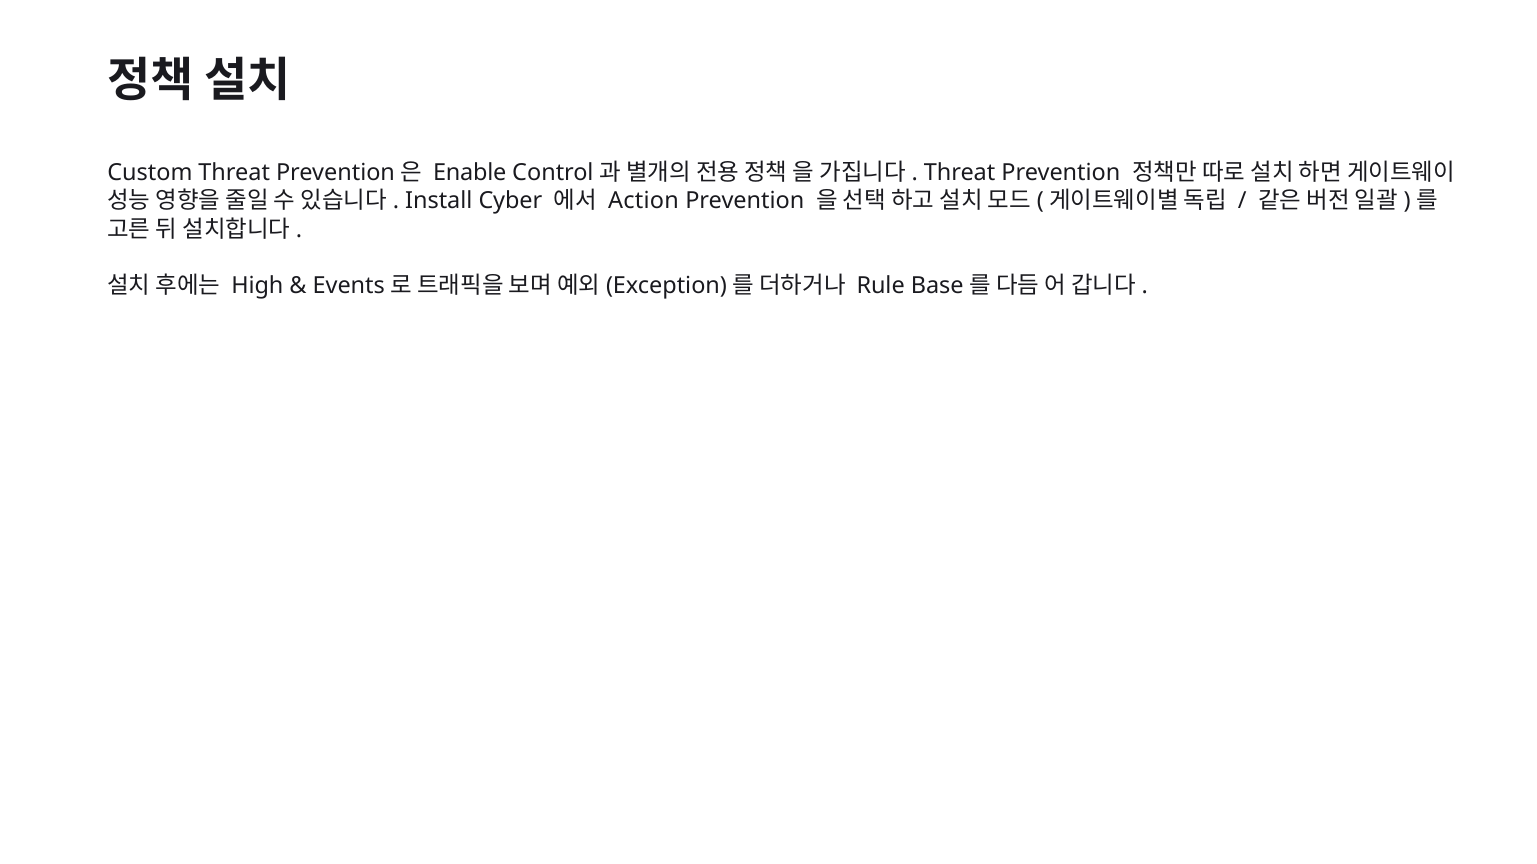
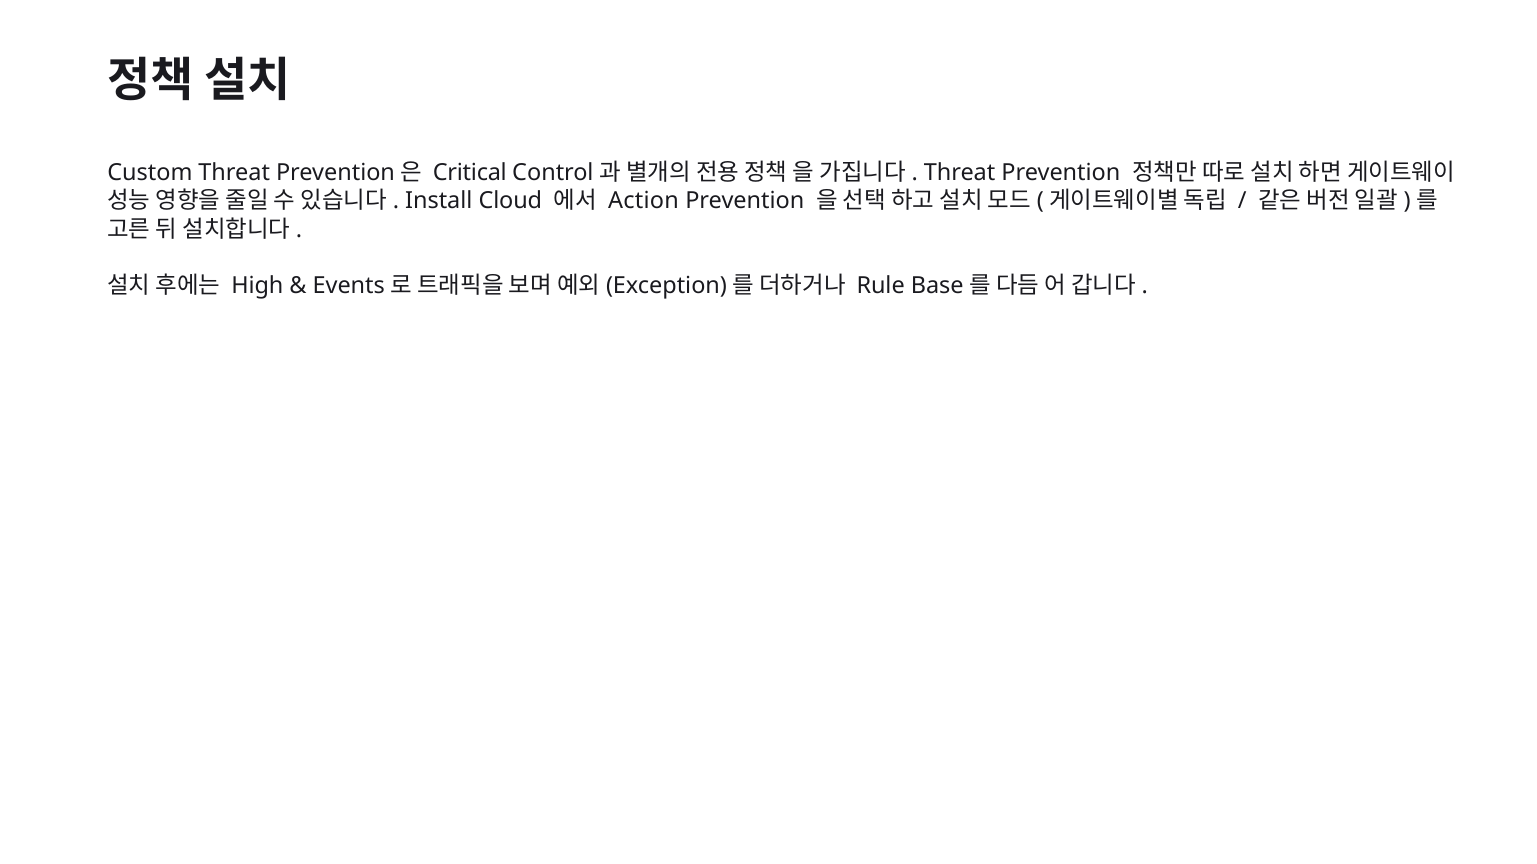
Enable: Enable -> Critical
Cyber: Cyber -> Cloud
